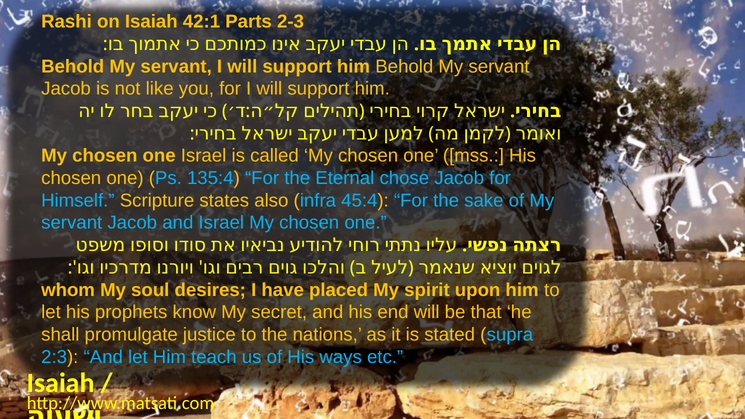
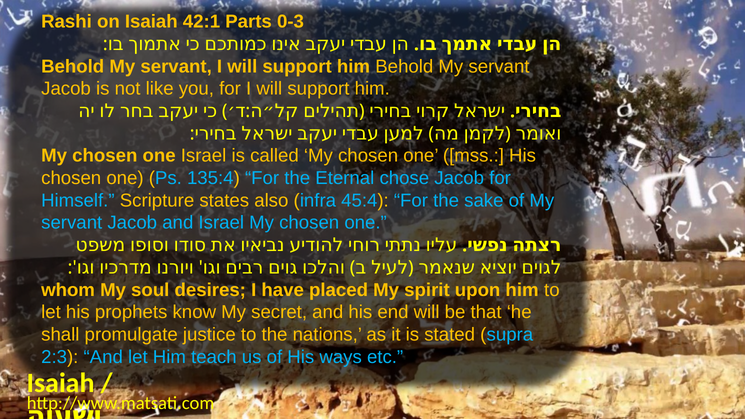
2-3: 2-3 -> 0-3
